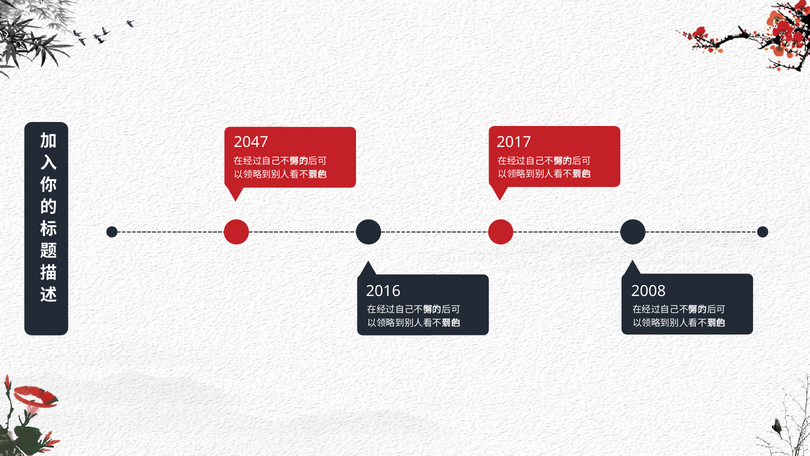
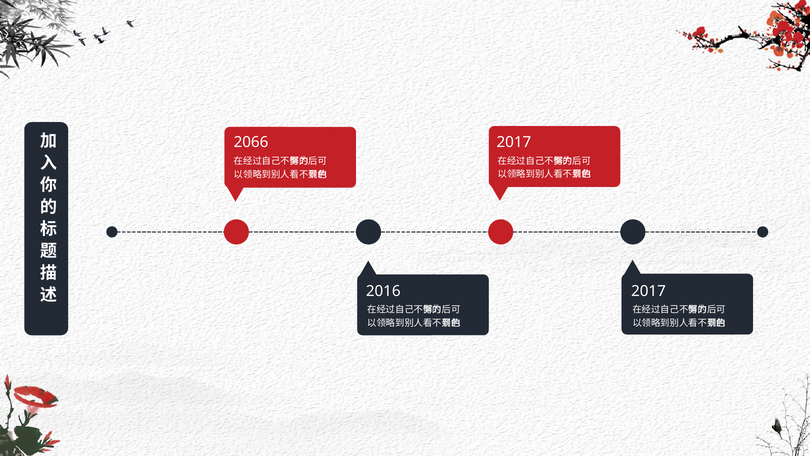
2047: 2047 -> 2066
2016 2008: 2008 -> 2017
